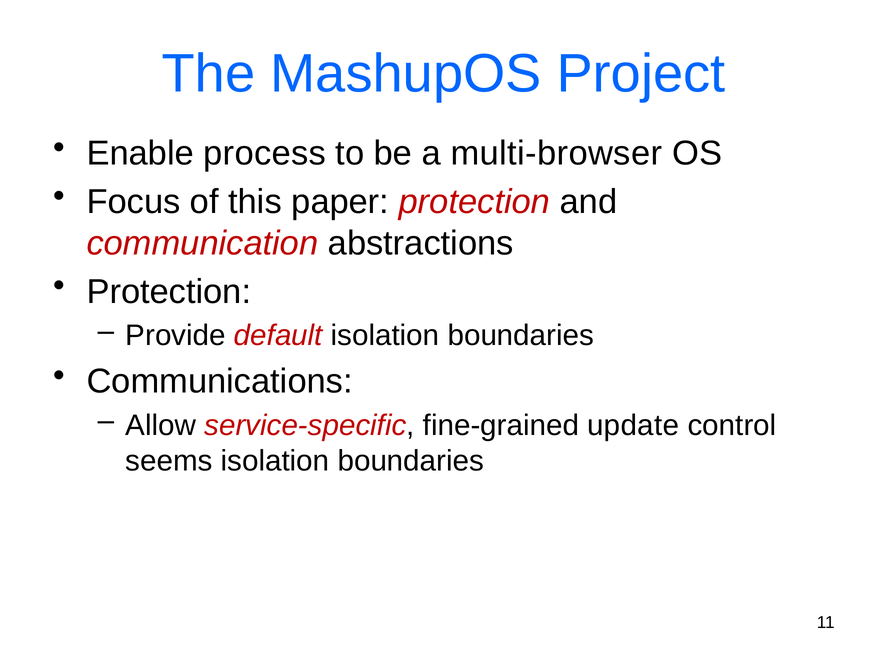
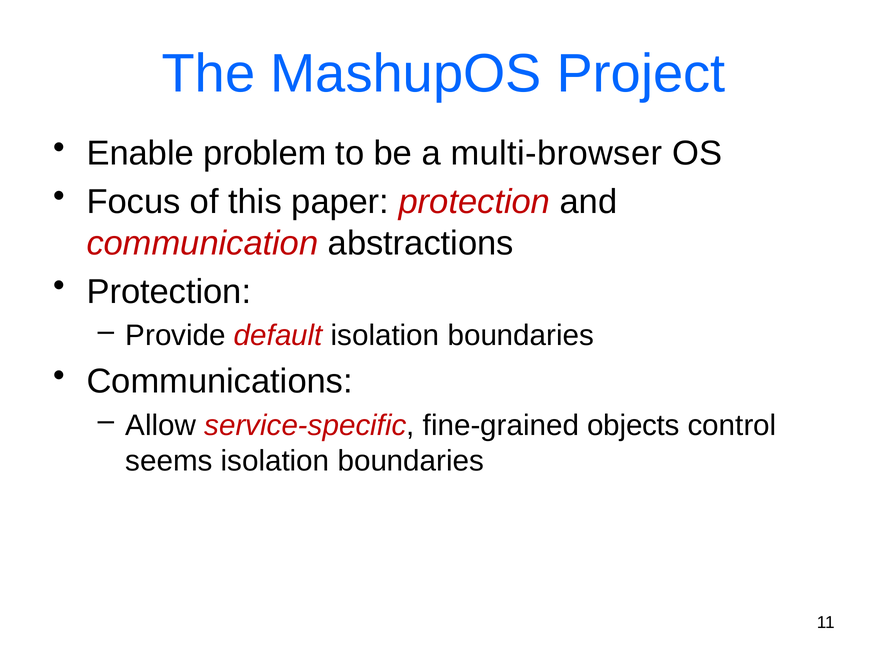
process: process -> problem
update: update -> objects
